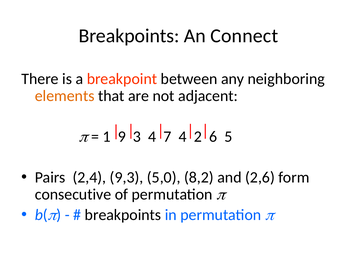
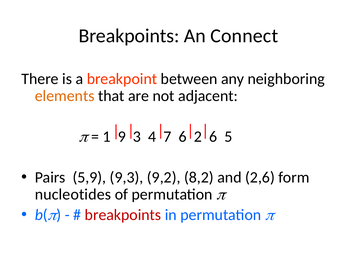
7 4: 4 -> 6
2,4: 2,4 -> 5,9
5,0: 5,0 -> 9,2
consecutive: consecutive -> nucleotides
breakpoints at (123, 215) colour: black -> red
